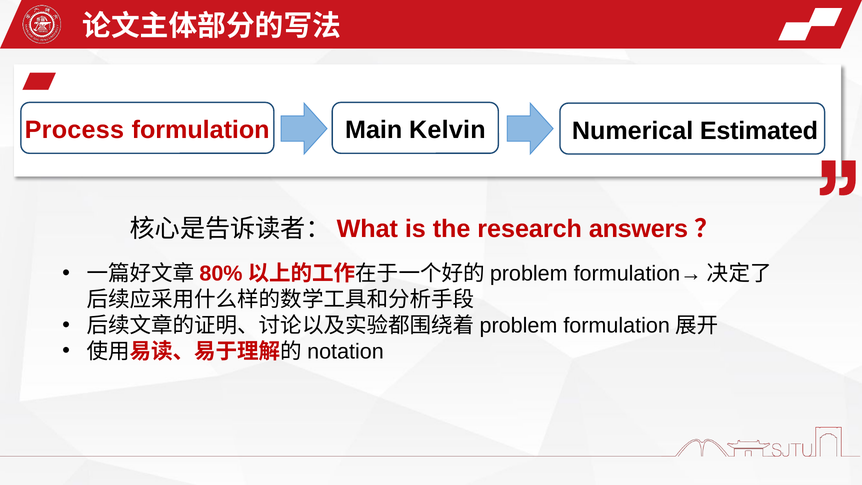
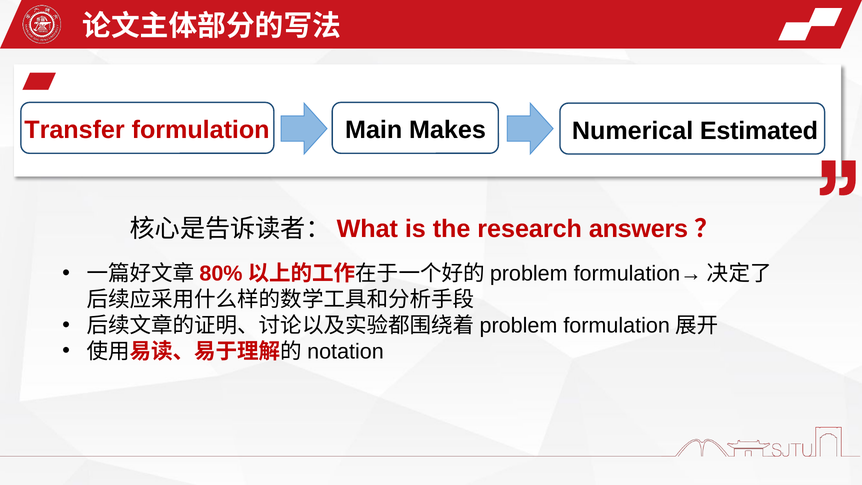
Process: Process -> Transfer
Kelvin: Kelvin -> Makes
